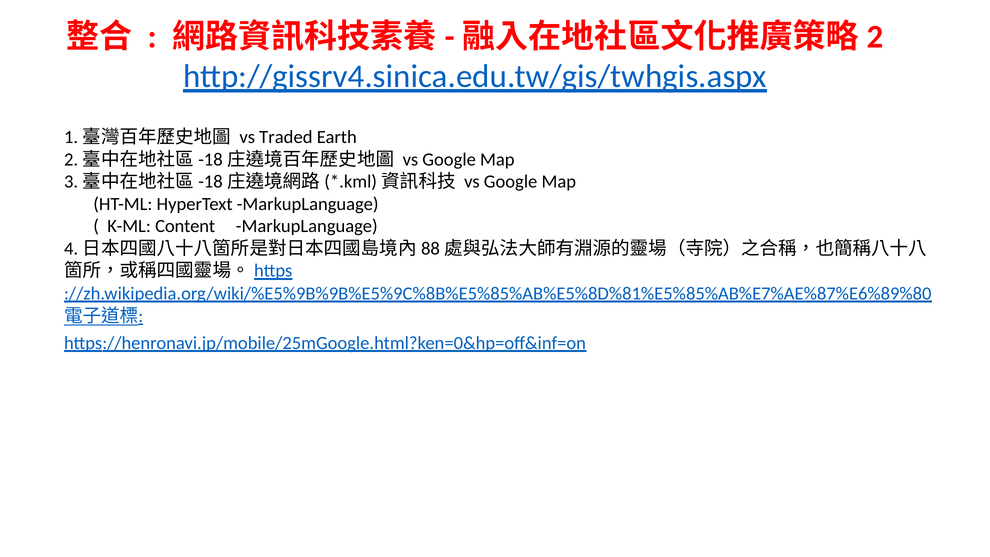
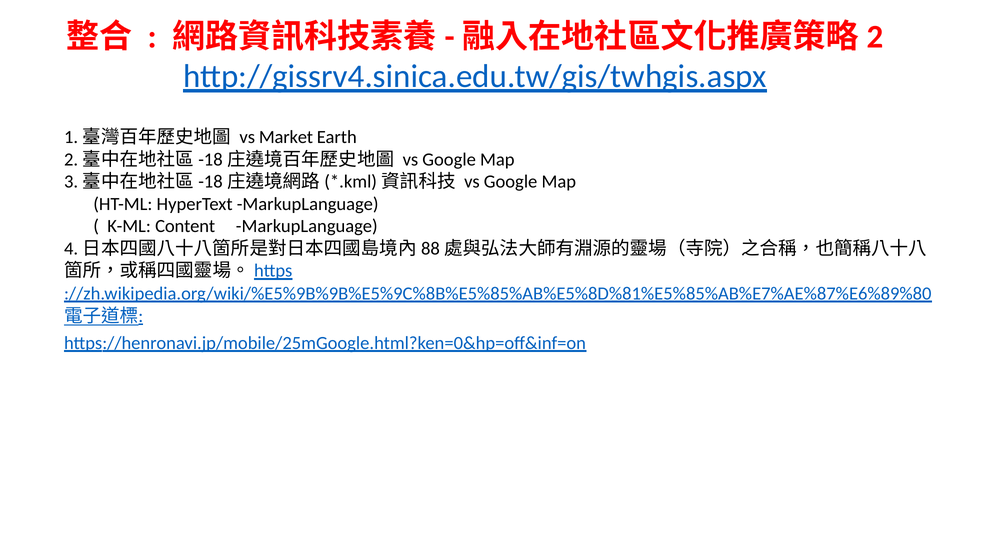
Traded: Traded -> Market
